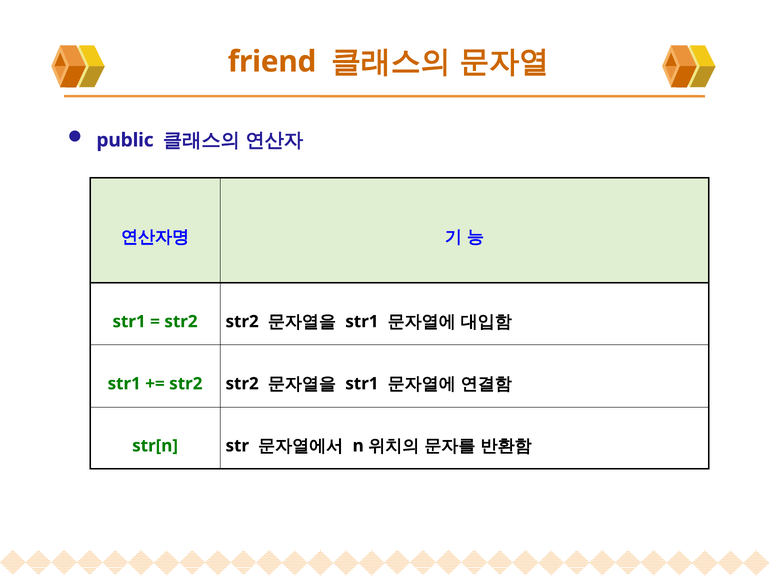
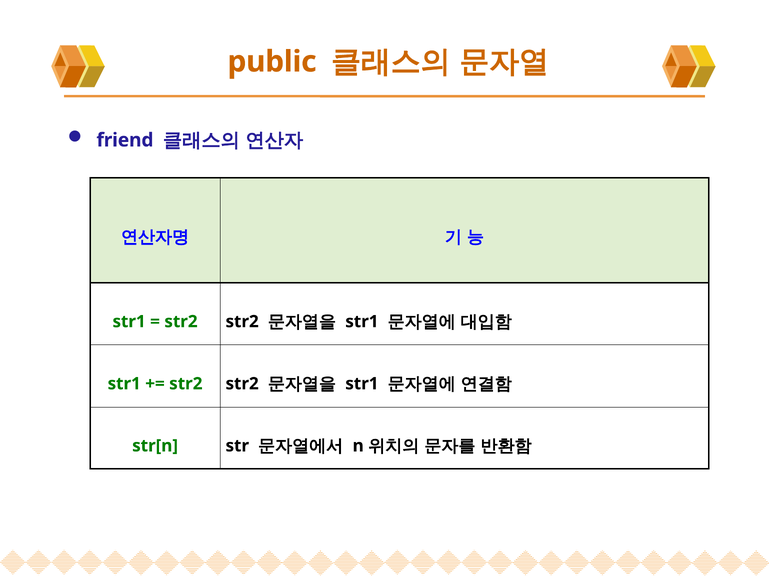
friend: friend -> public
public: public -> friend
